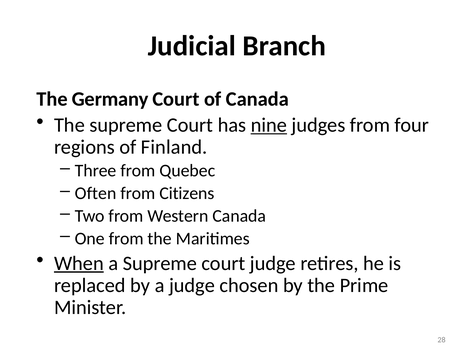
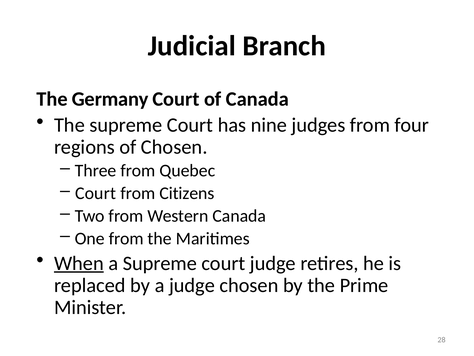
nine underline: present -> none
of Finland: Finland -> Chosen
Often at (96, 193): Often -> Court
